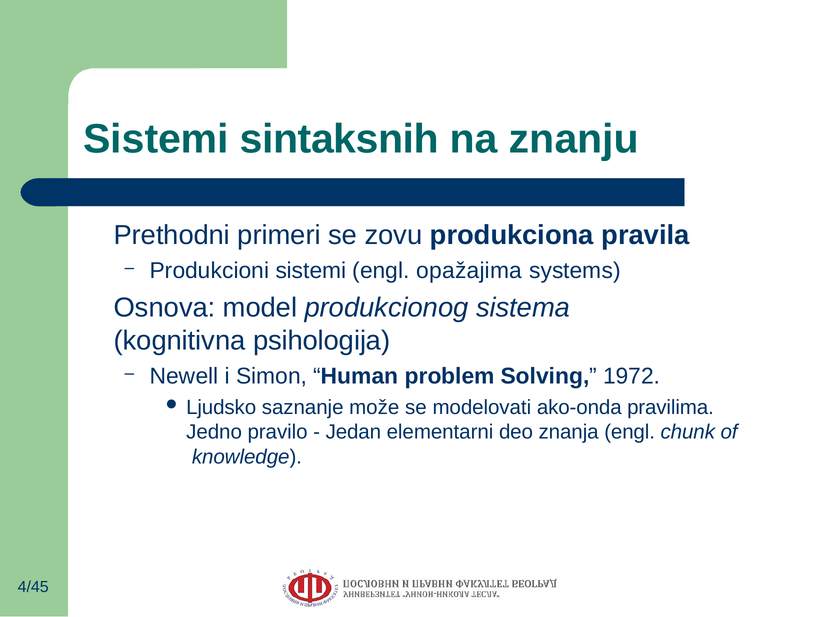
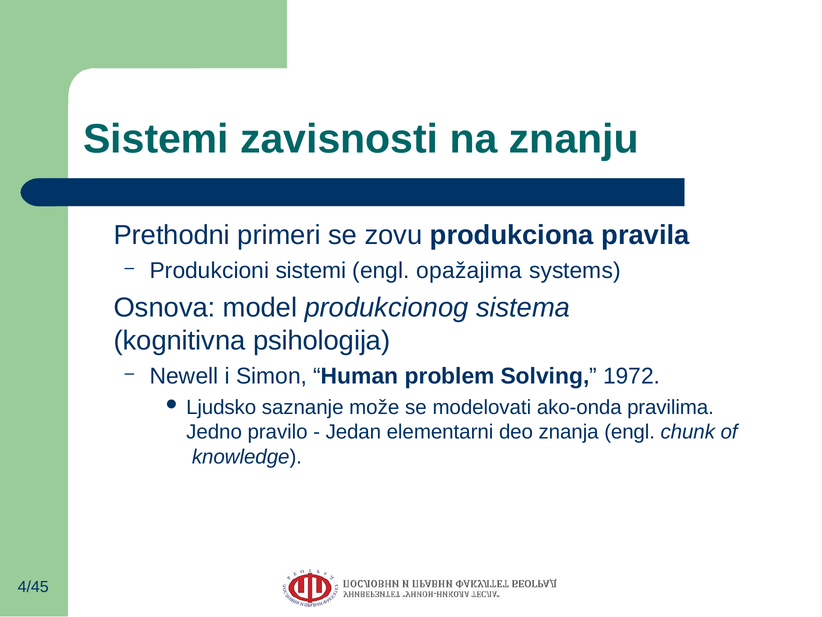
sintaksnih: sintaksnih -> zavisnosti
